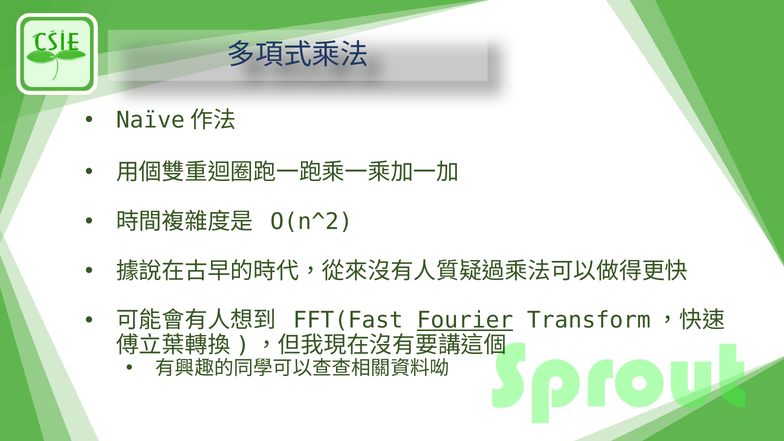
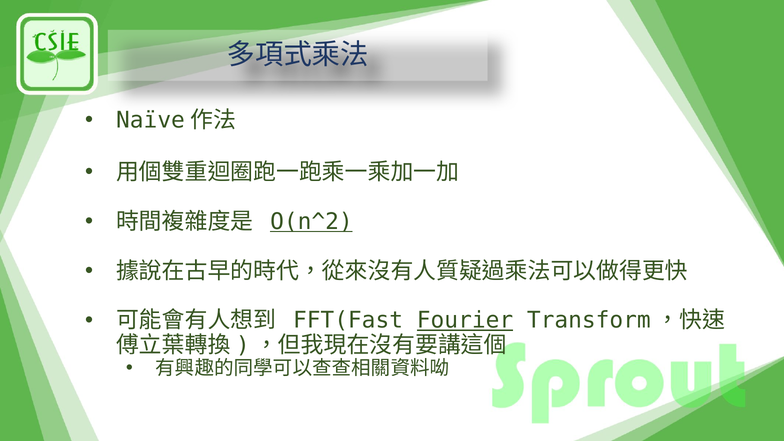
O(n^2 underline: none -> present
